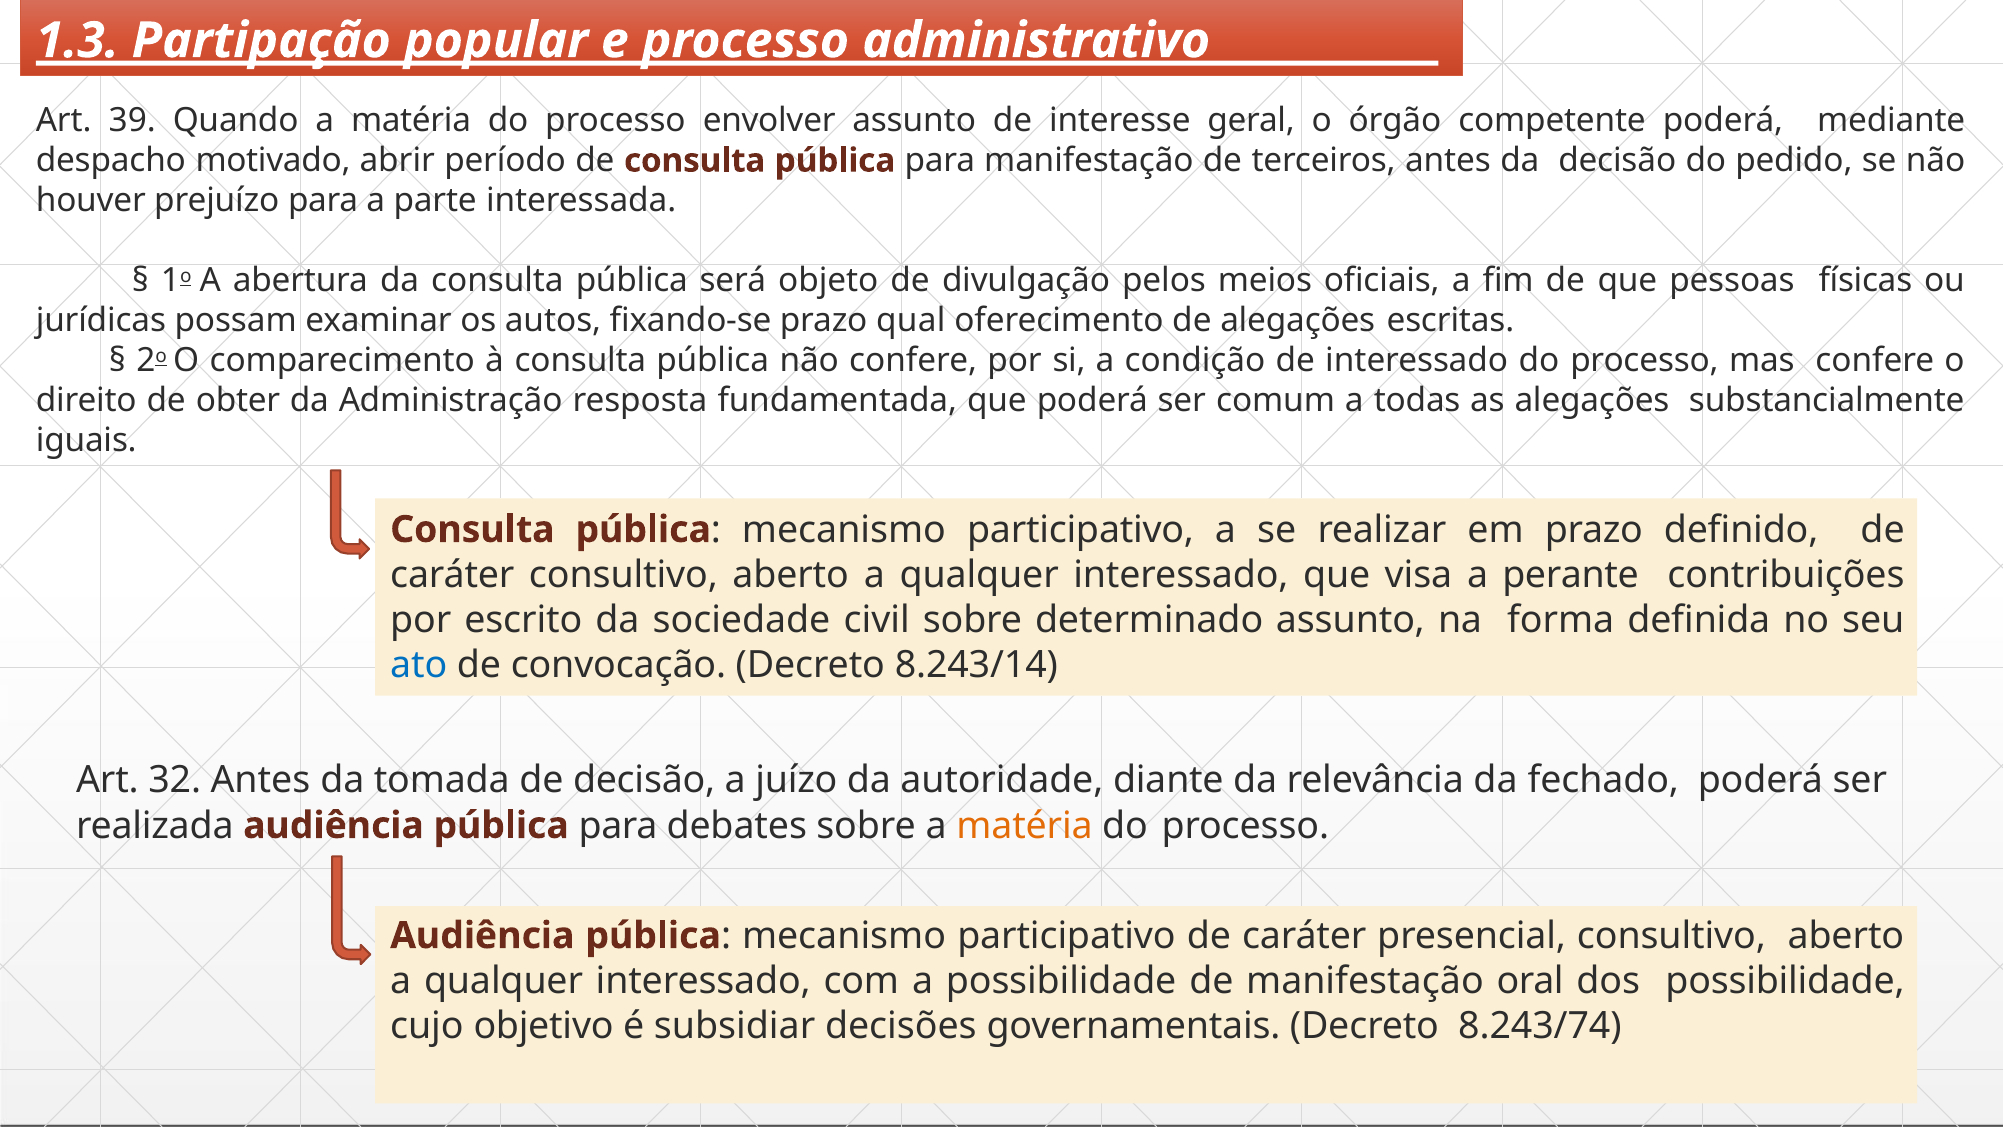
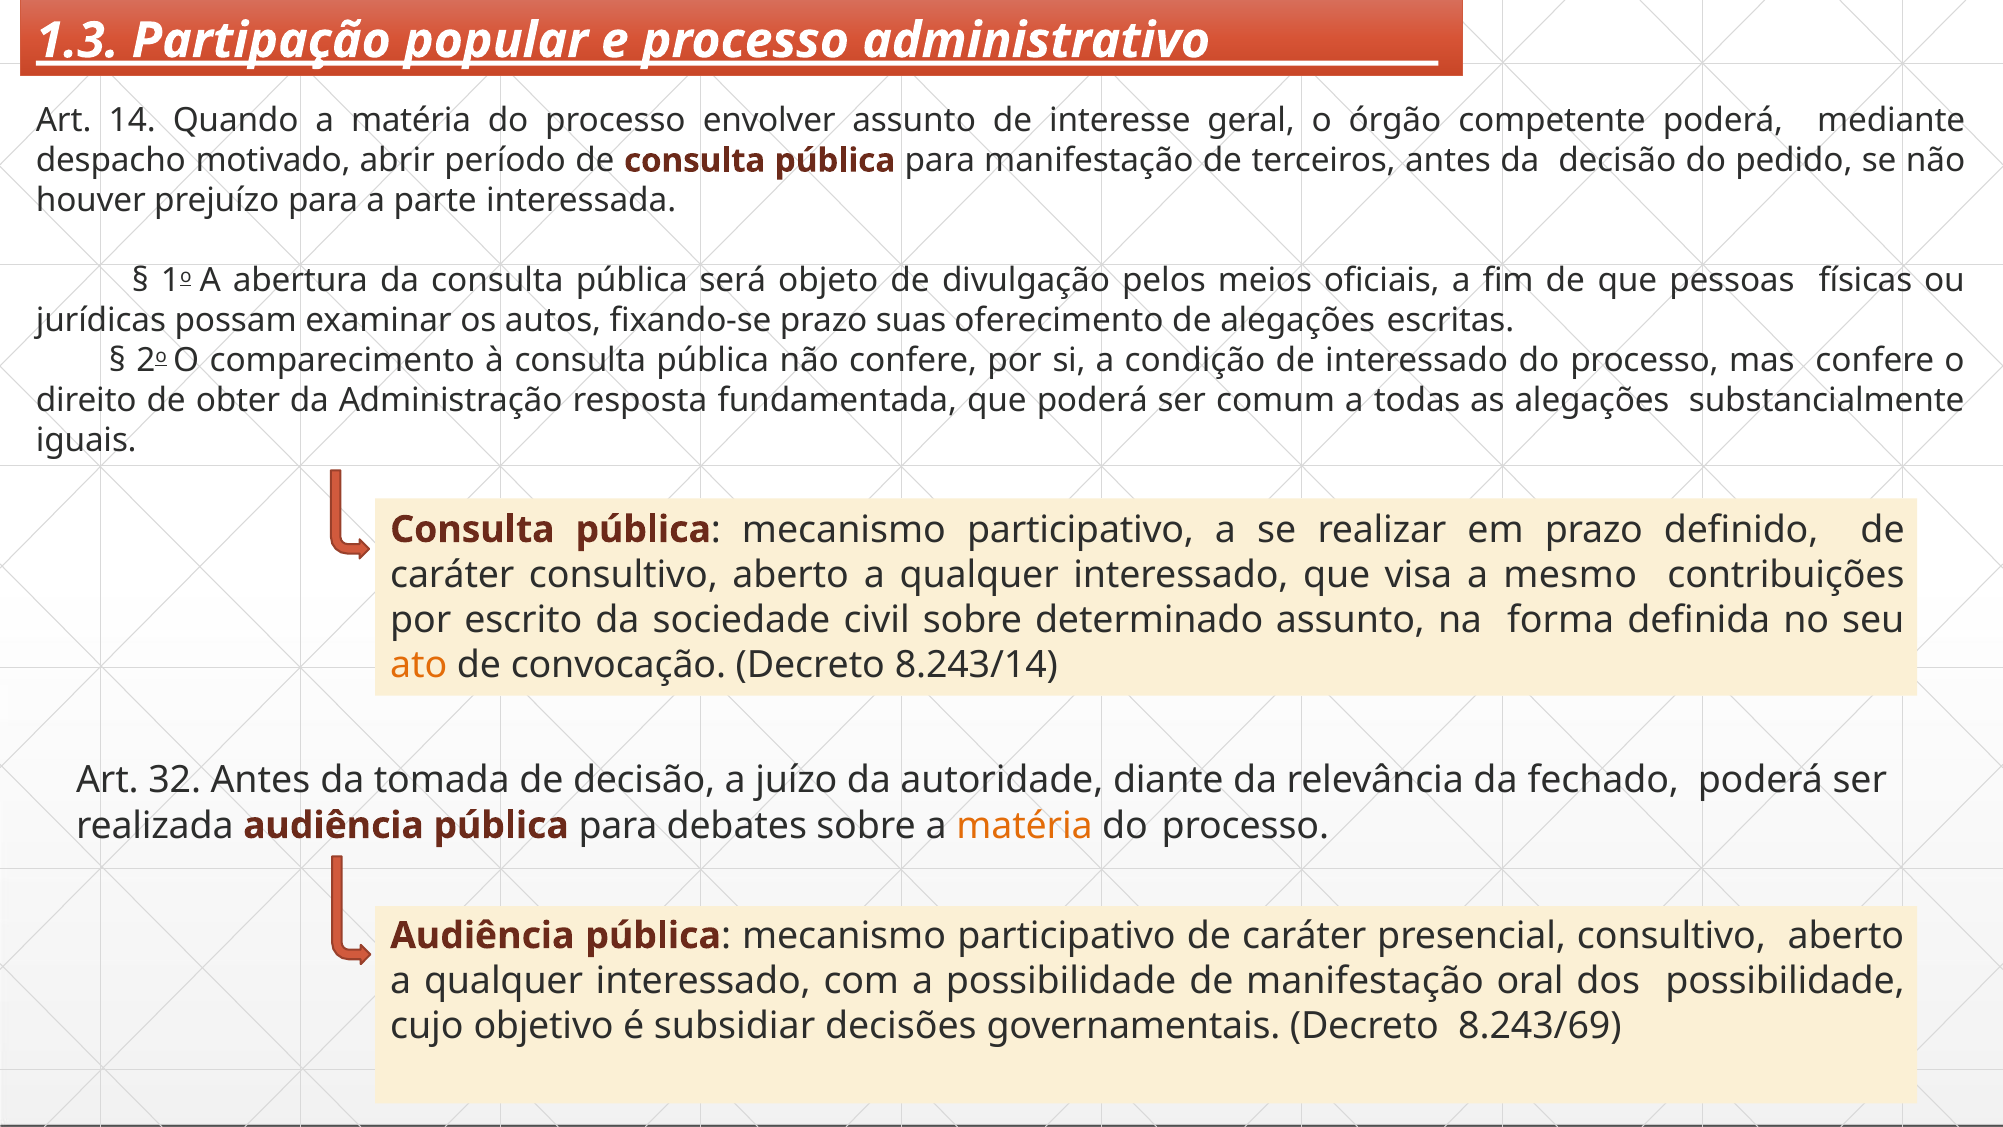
39: 39 -> 14
qual: qual -> suas
perante: perante -> mesmo
ato colour: blue -> orange
8.243/74: 8.243/74 -> 8.243/69
